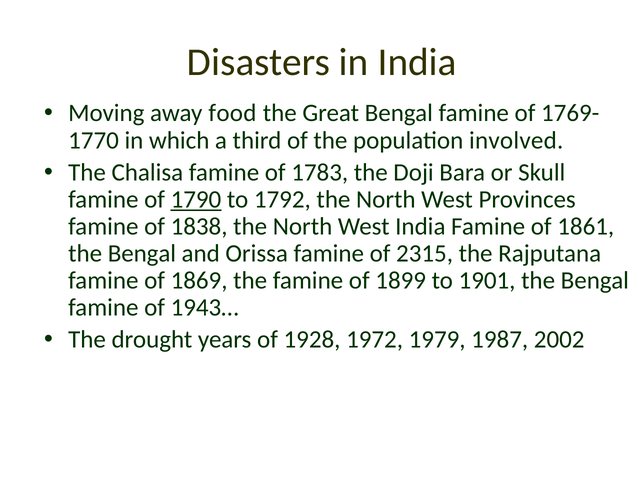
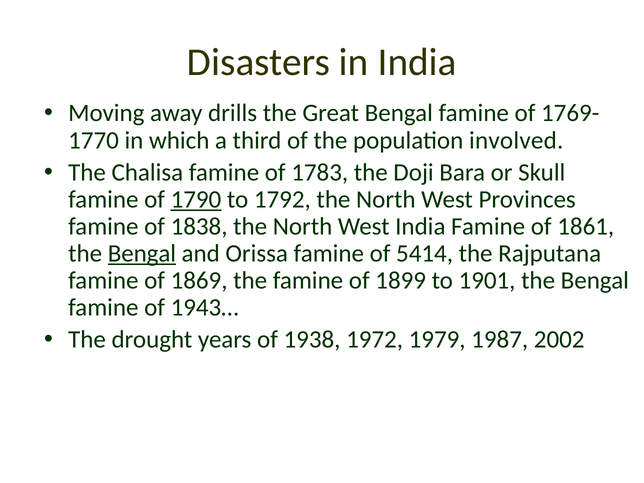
food: food -> drills
Bengal at (142, 253) underline: none -> present
2315: 2315 -> 5414
1928: 1928 -> 1938
